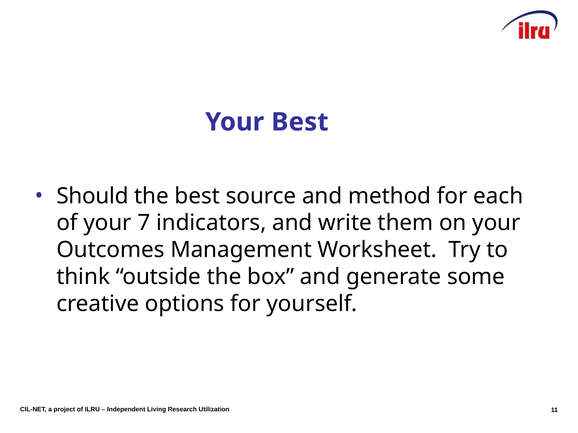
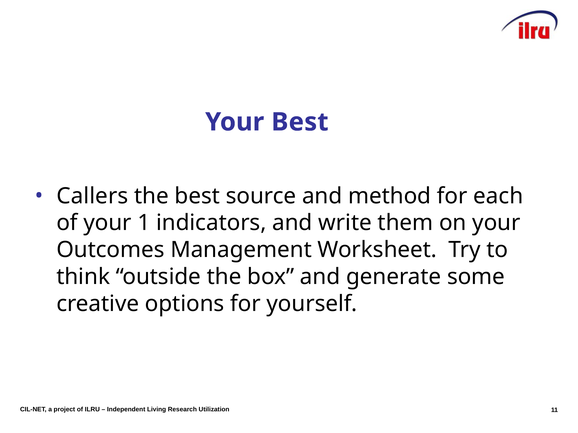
Should: Should -> Callers
7: 7 -> 1
